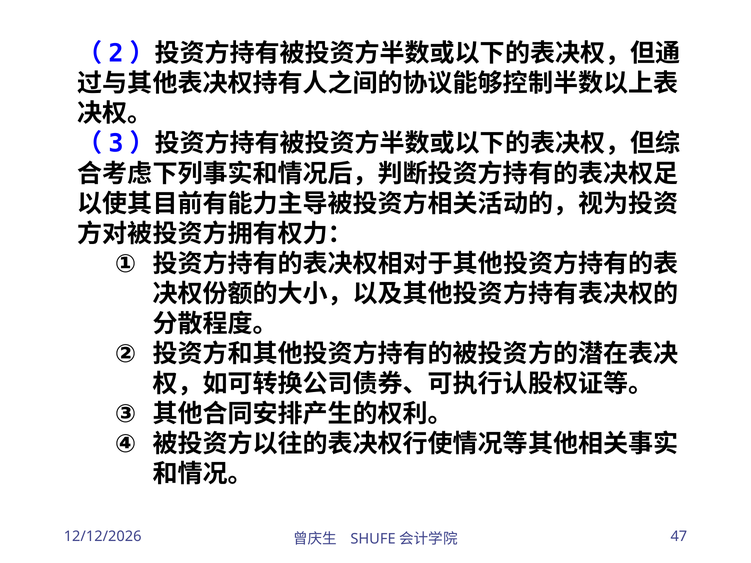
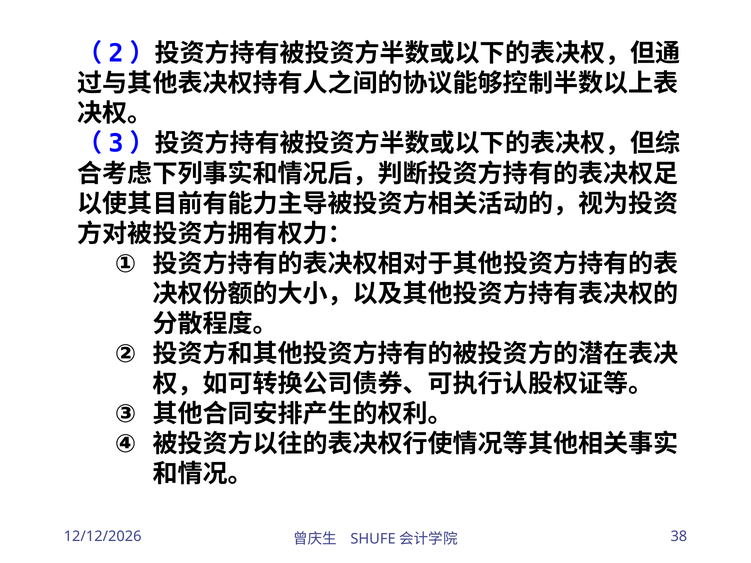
47: 47 -> 38
